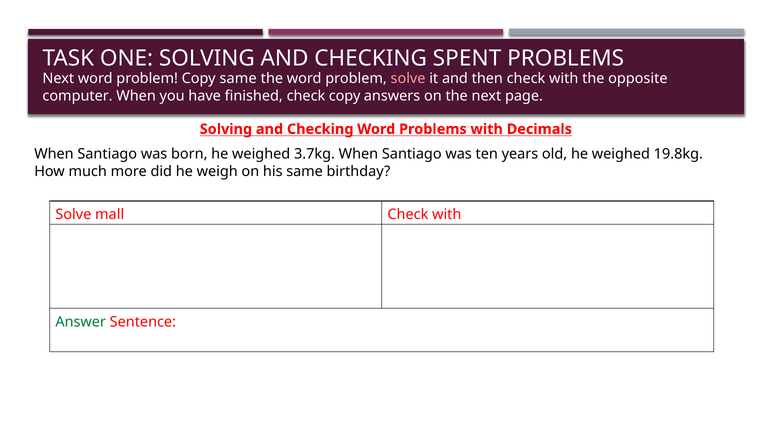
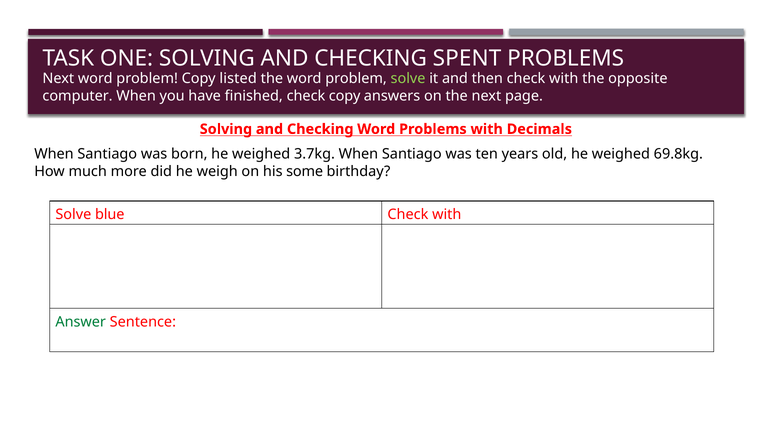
Copy same: same -> listed
solve at (408, 79) colour: pink -> light green
19.8kg: 19.8kg -> 69.8kg
his same: same -> some
mall: mall -> blue
